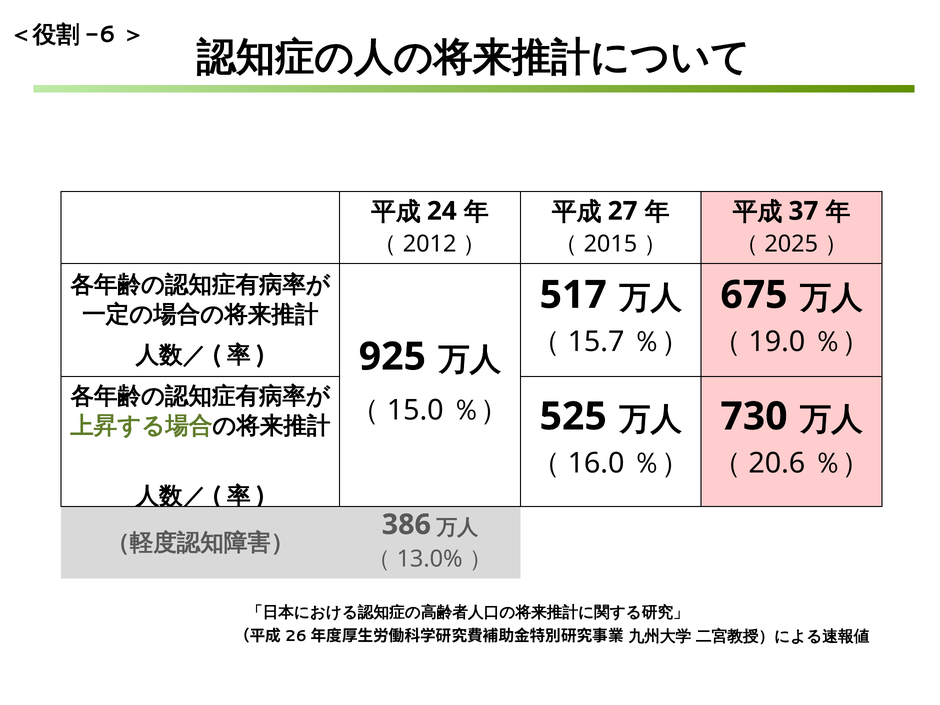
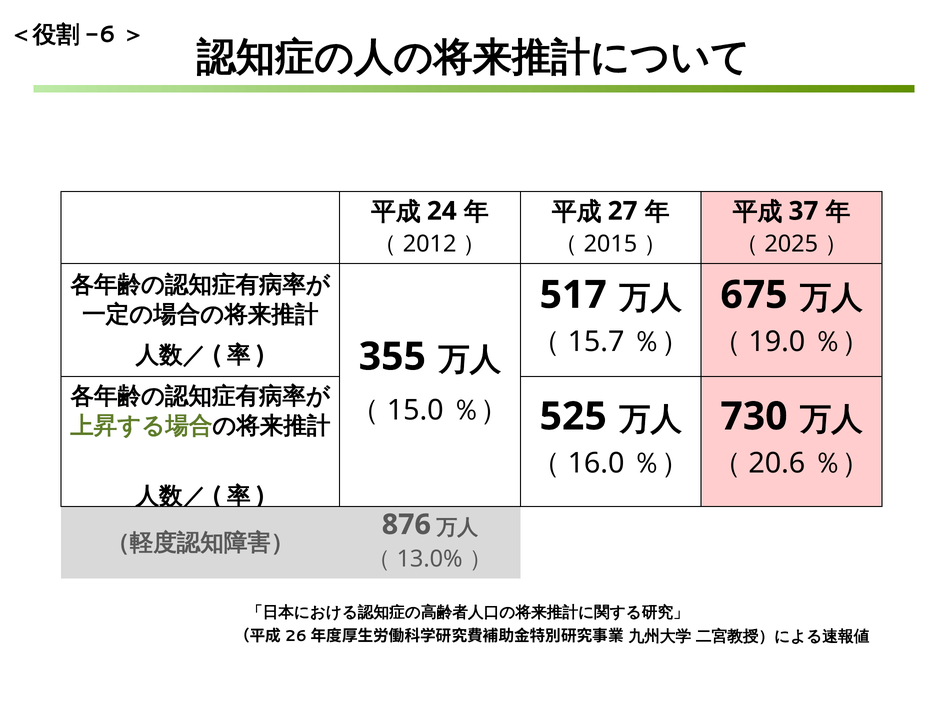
925: 925 -> 355
386: 386 -> 876
